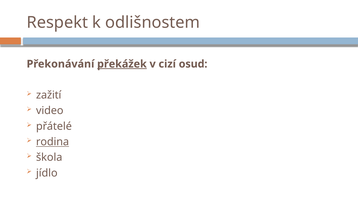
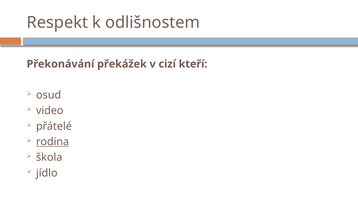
překážek underline: present -> none
osud: osud -> kteří
zažití: zažití -> osud
